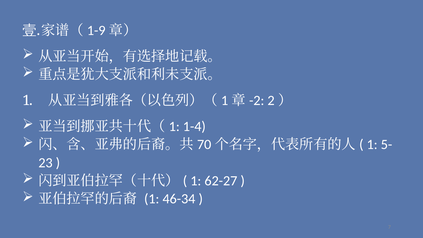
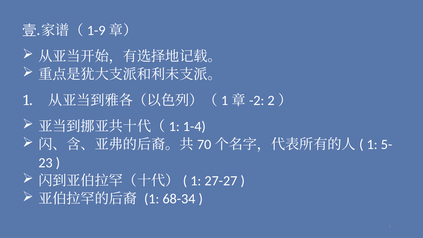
62-27: 62-27 -> 27-27
46-34: 46-34 -> 68-34
